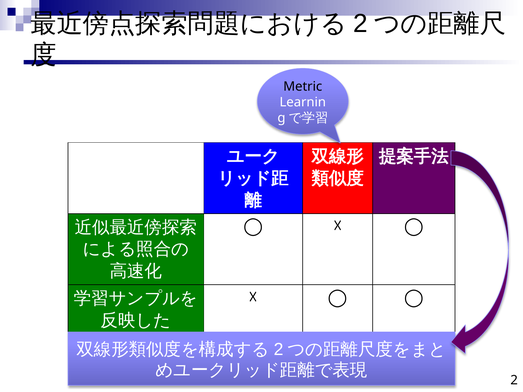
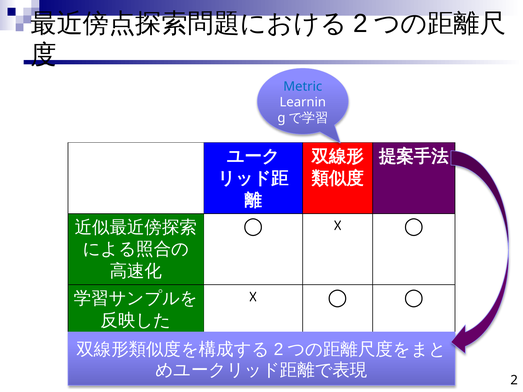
Metric colour: black -> blue
